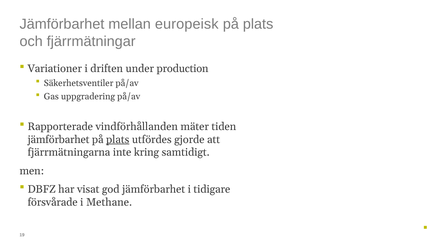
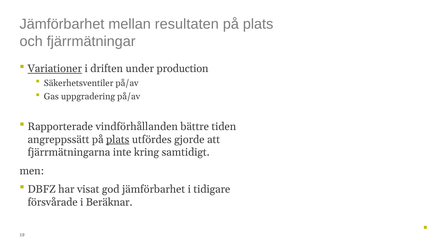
europeisk: europeisk -> resultaten
Variationer underline: none -> present
mäter: mäter -> bättre
jämförbarhet at (59, 139): jämförbarhet -> angreppssätt
Methane: Methane -> Beräknar
